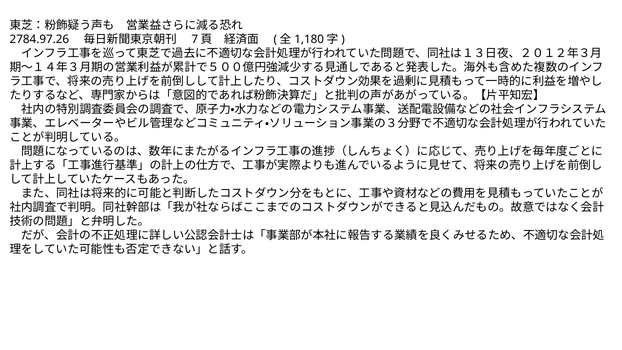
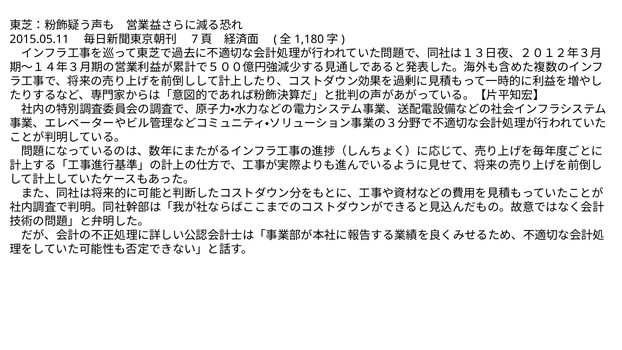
2784.97.26: 2784.97.26 -> 2015.05.11
